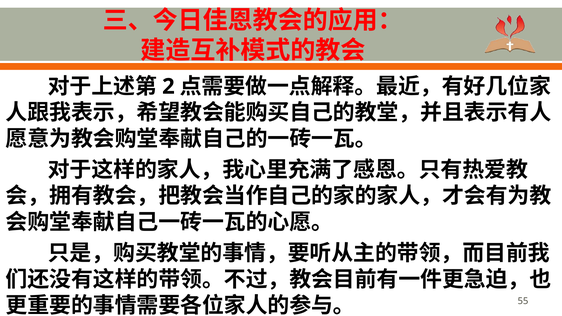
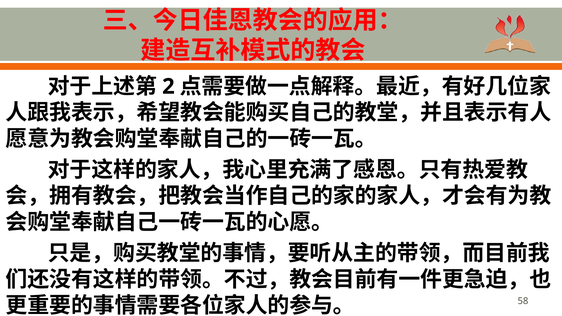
55: 55 -> 58
